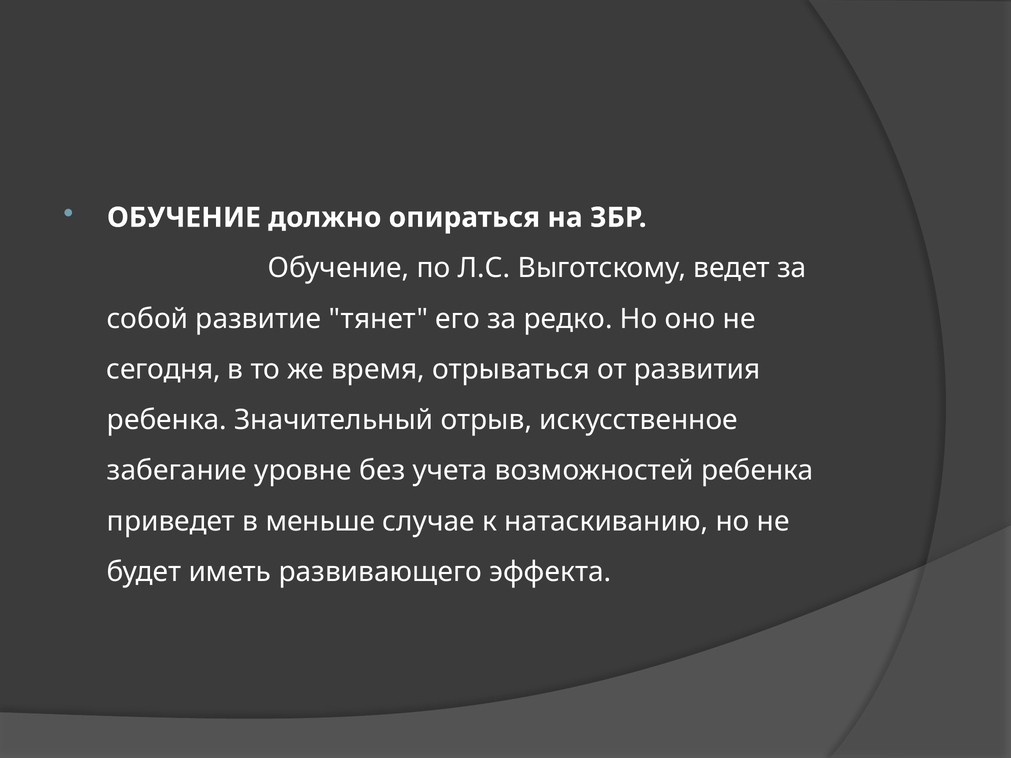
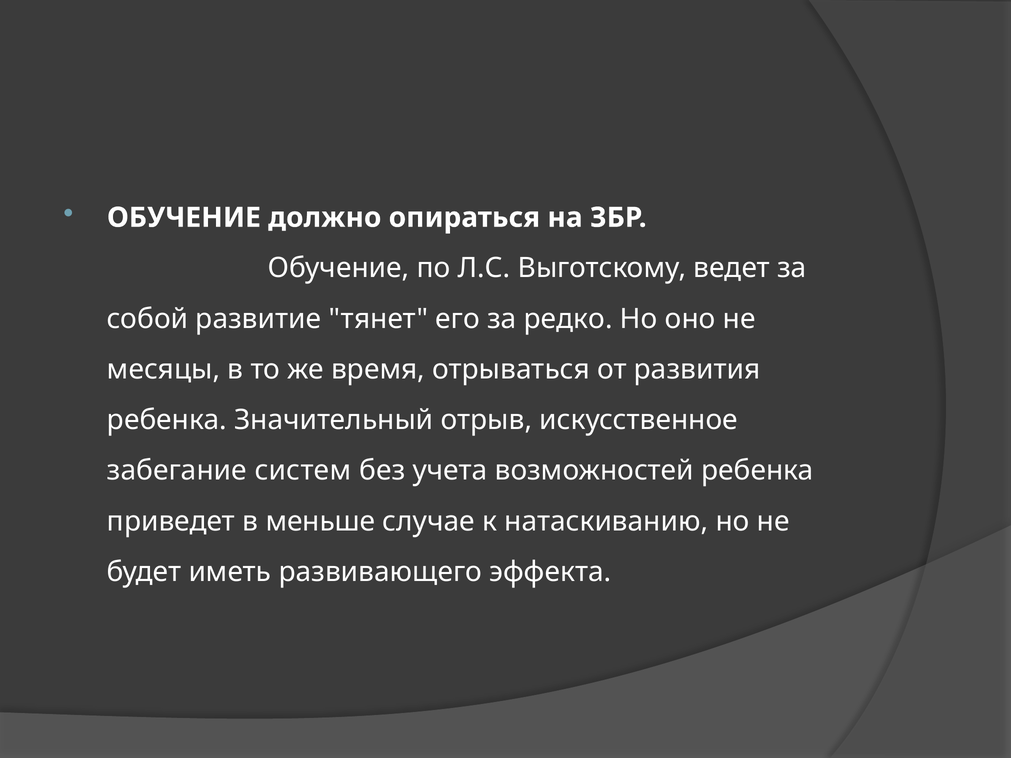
сегодня: сегодня -> месяцы
уровне: уровне -> систем
